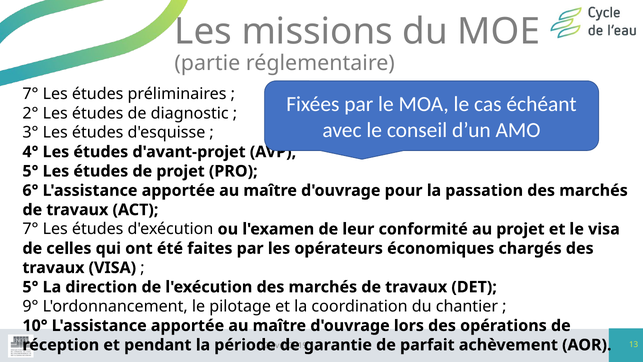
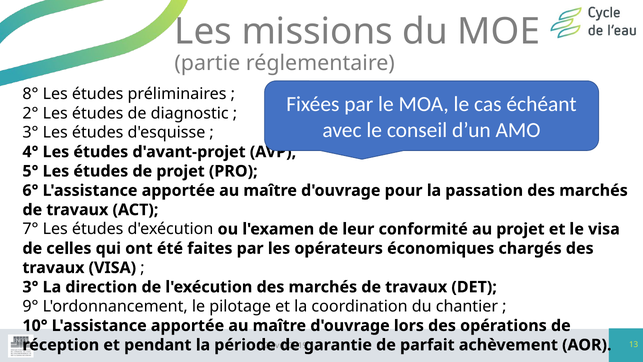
7° at (30, 94): 7° -> 8°
5° at (30, 287): 5° -> 3°
